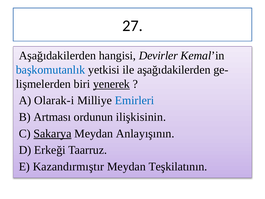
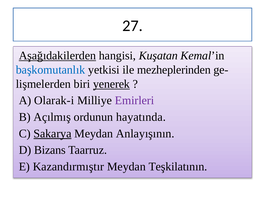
Aşağıdakilerden at (57, 56) underline: none -> present
Devirler: Devirler -> Kuşatan
ile aşağıdakilerden: aşağıdakilerden -> mezheplerinden
Emirleri colour: blue -> purple
Artması: Artması -> Açılmış
ilişkisinin: ilişkisinin -> hayatında
Erkeği: Erkeği -> Bizans
